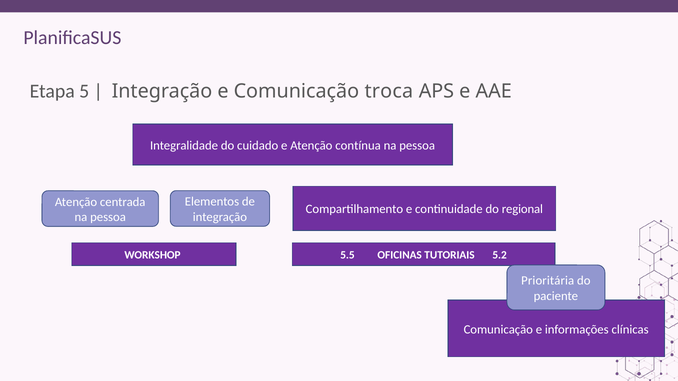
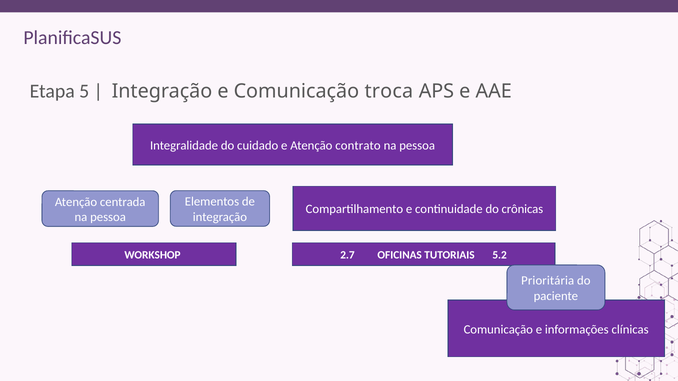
contínua: contínua -> contrato
regional: regional -> crônicas
5.5: 5.5 -> 2.7
